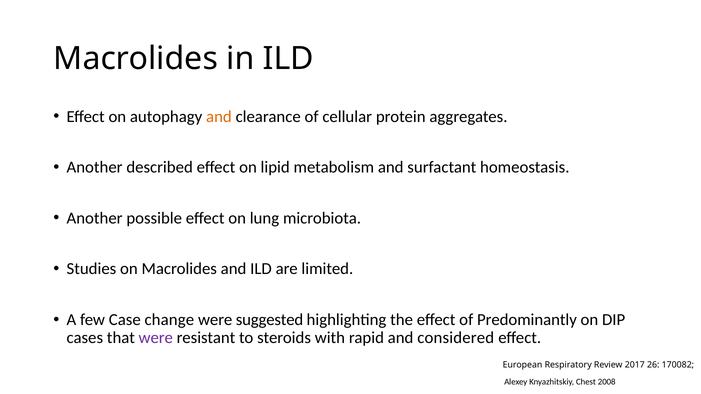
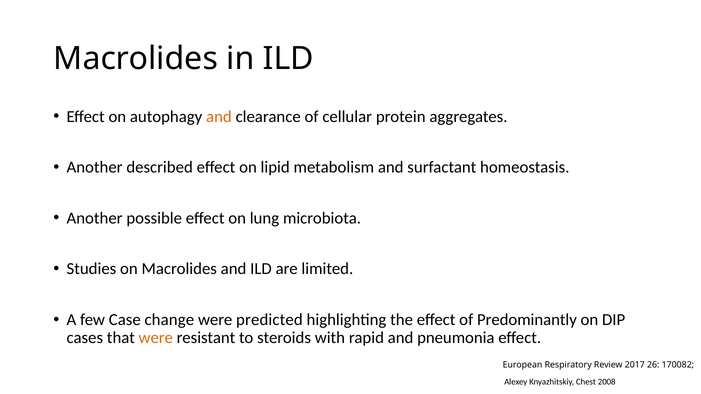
suggested: suggested -> predicted
were at (156, 338) colour: purple -> orange
considered: considered -> pneumonia
